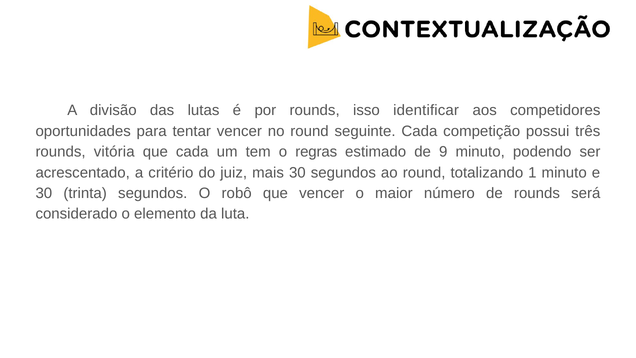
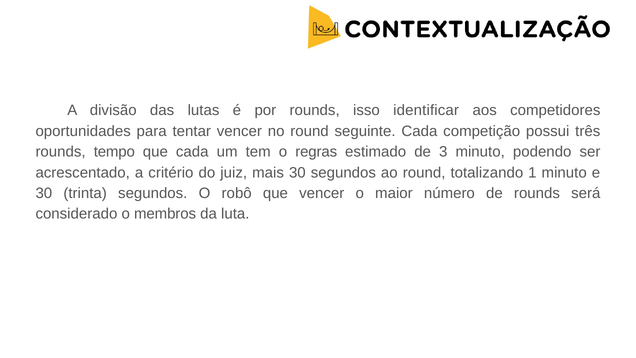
vitória: vitória -> tempo
9: 9 -> 3
elemento: elemento -> membros
